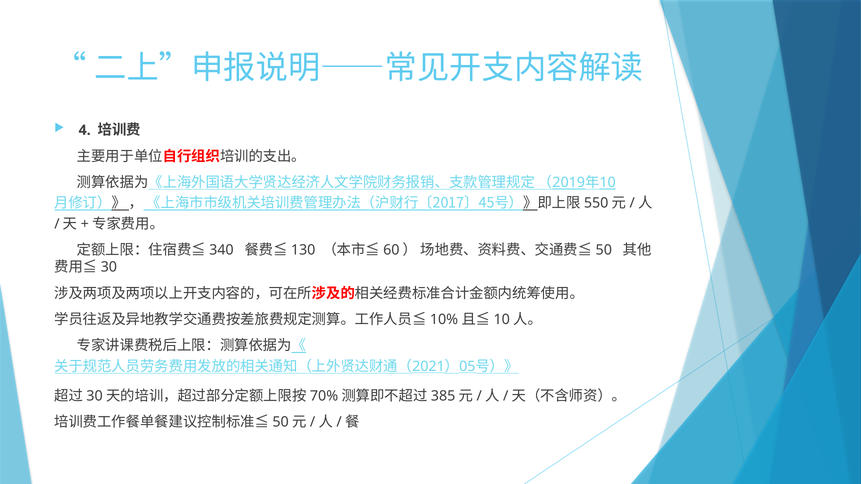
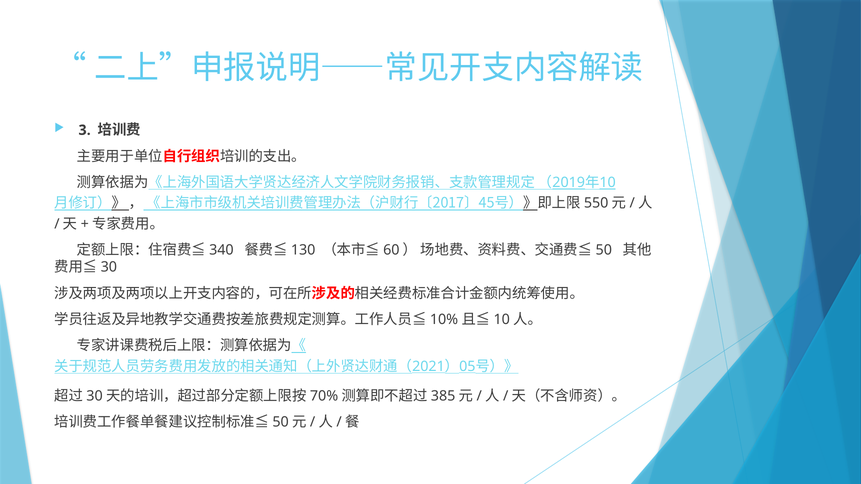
4: 4 -> 3
